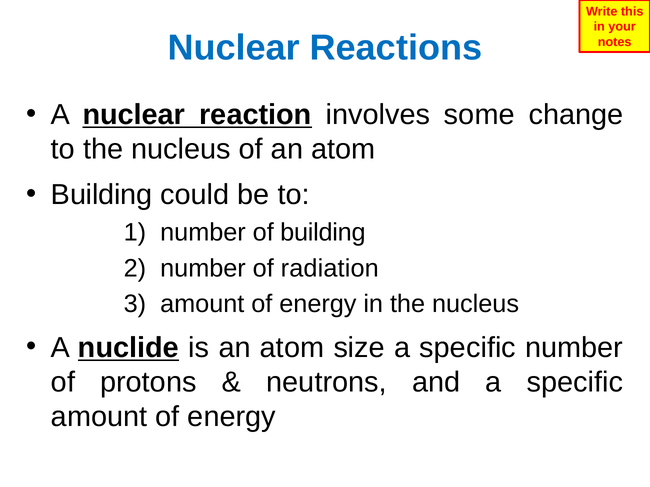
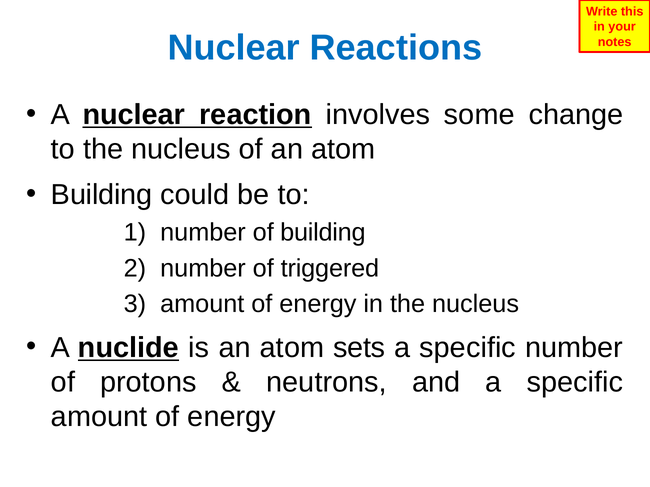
radiation: radiation -> triggered
size: size -> sets
